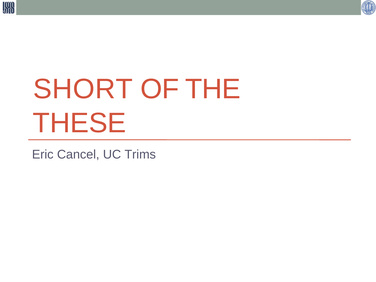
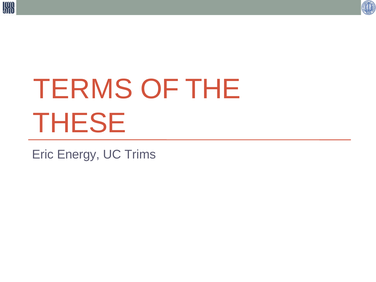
SHORT: SHORT -> TERMS
Cancel: Cancel -> Energy
